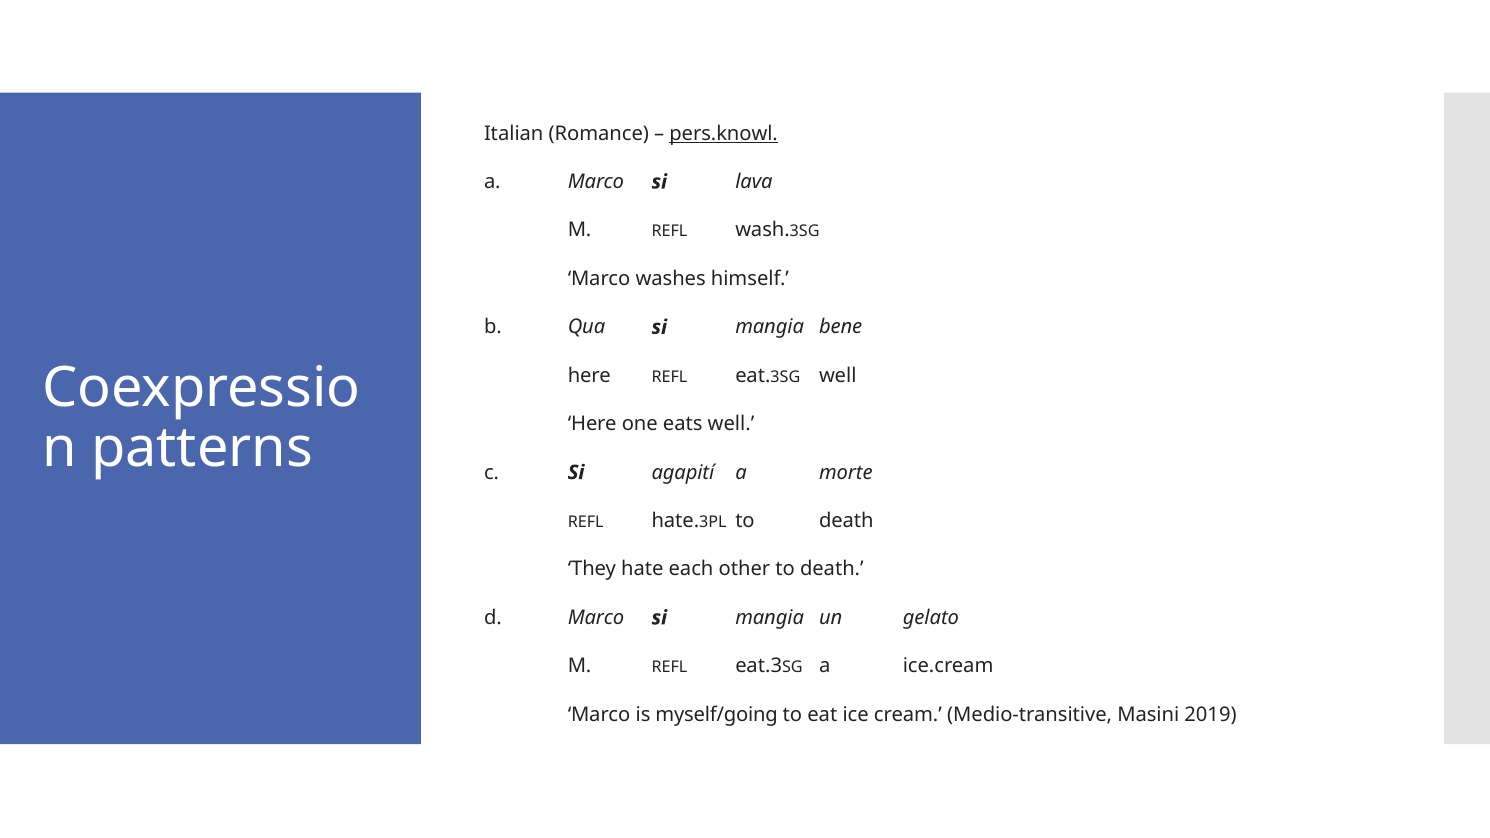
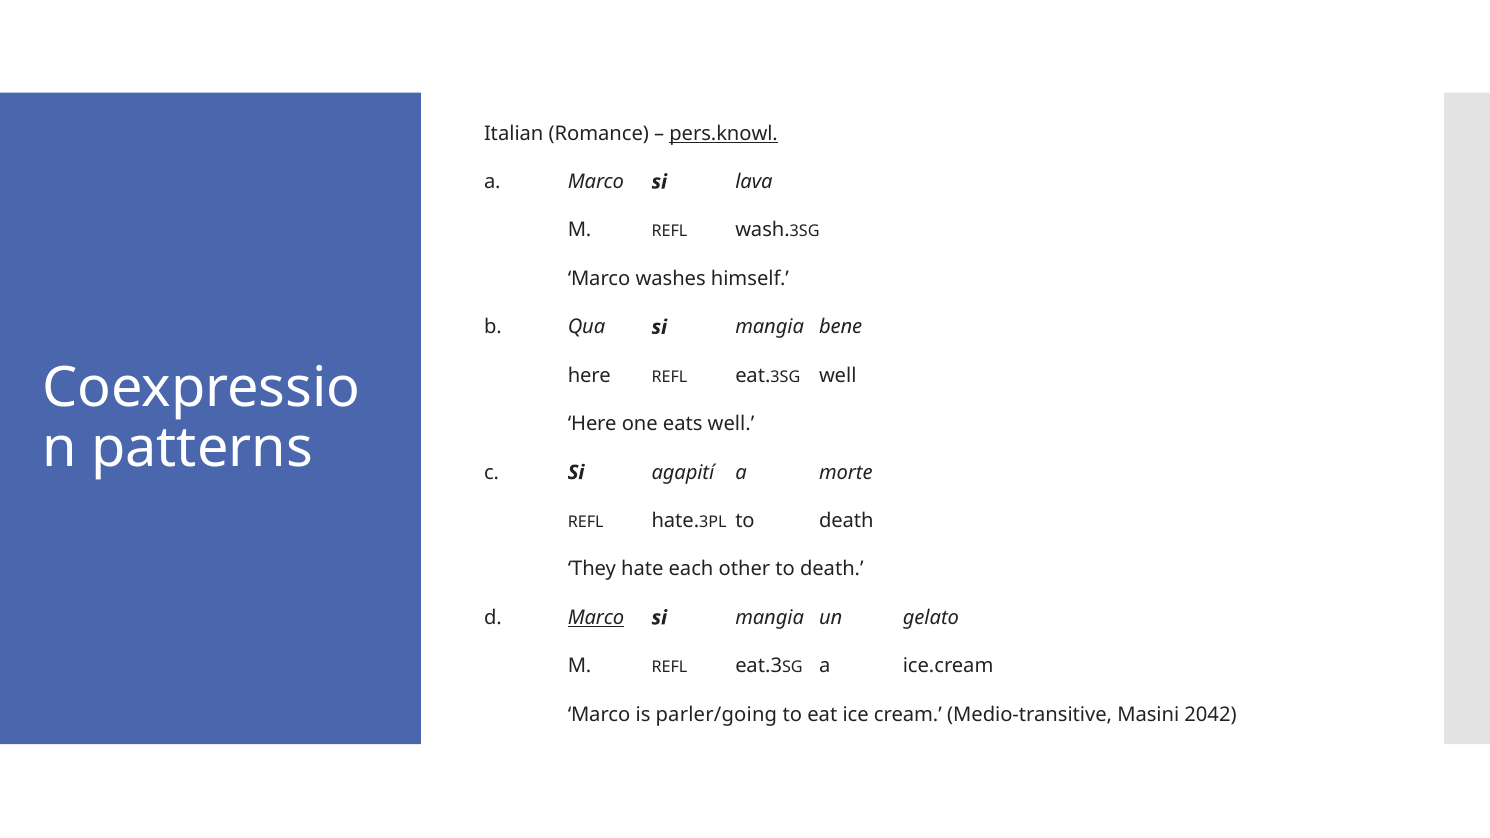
Marco at (596, 618) underline: none -> present
myself/going: myself/going -> parler/going
2019: 2019 -> 2042
